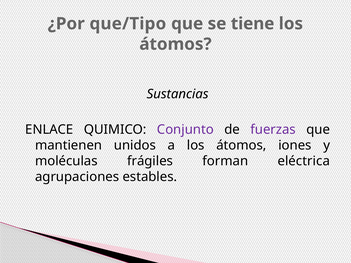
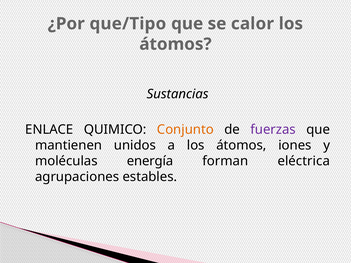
tiene: tiene -> calor
Conjunto colour: purple -> orange
frágiles: frágiles -> energía
